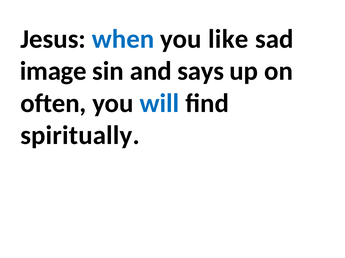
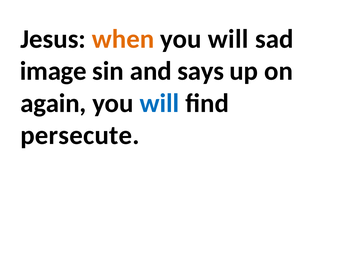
when colour: blue -> orange
like at (228, 39): like -> will
often: often -> again
spiritually: spiritually -> persecute
